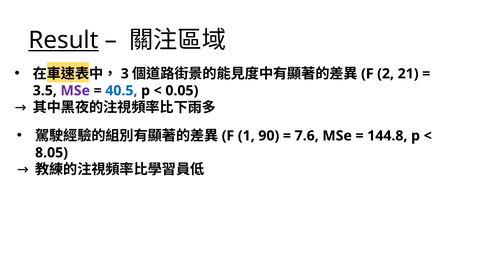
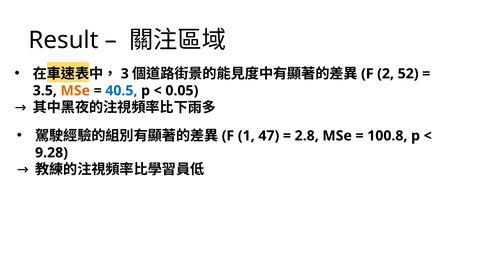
Result underline: present -> none
21: 21 -> 52
MSe at (75, 91) colour: purple -> orange
90: 90 -> 47
7.6: 7.6 -> 2.8
144.8: 144.8 -> 100.8
8.05: 8.05 -> 9.28
